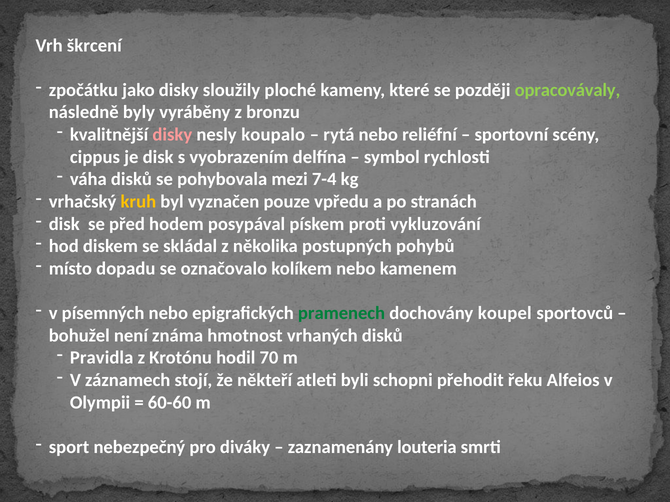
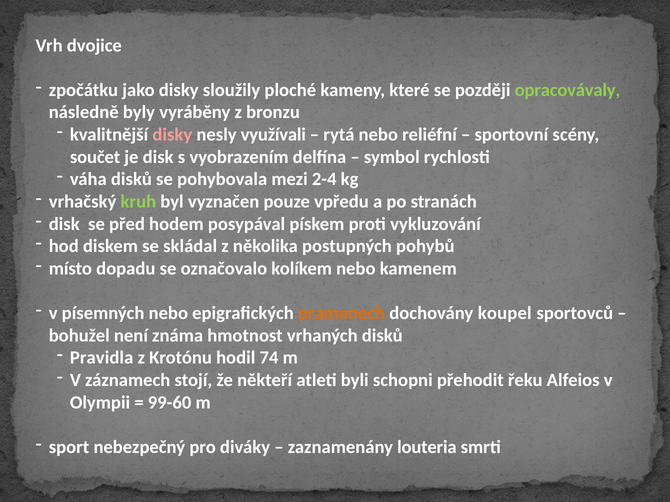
škrcení: škrcení -> dvojice
koupalo: koupalo -> využívali
cippus: cippus -> součet
7-4: 7-4 -> 2-4
kruh colour: yellow -> light green
pramenech colour: green -> orange
70: 70 -> 74
60-60: 60-60 -> 99-60
